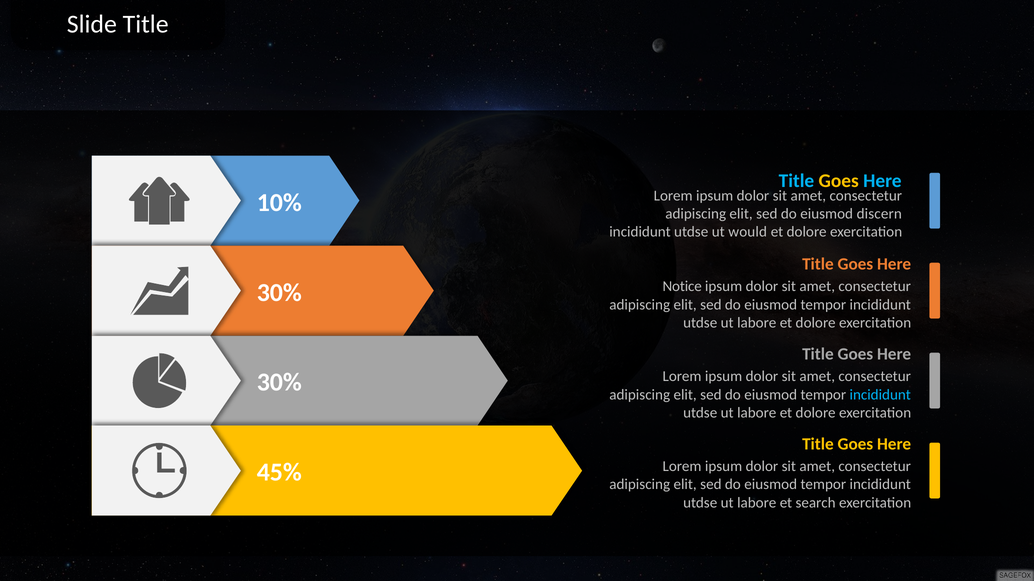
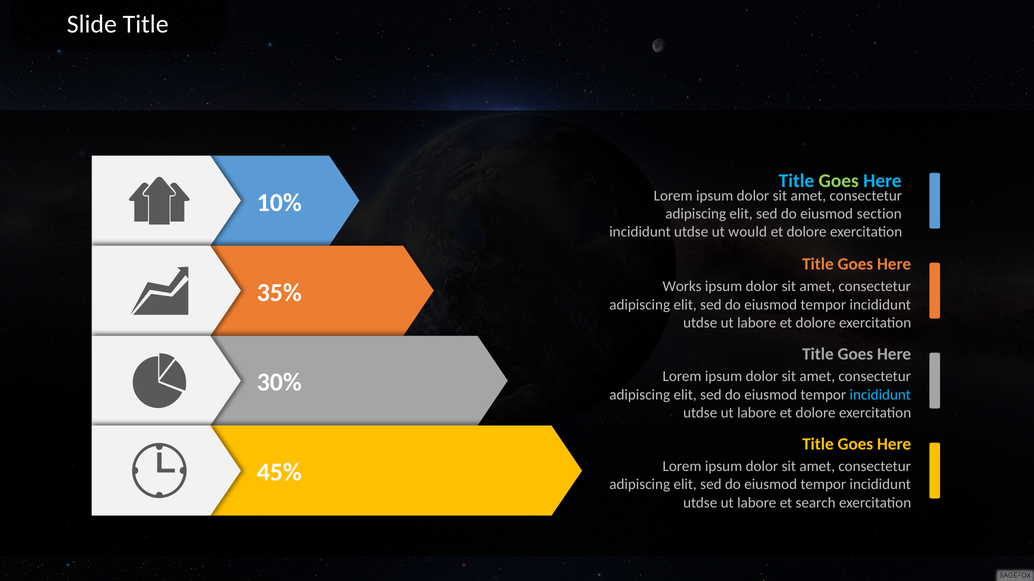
Goes at (839, 181) colour: yellow -> light green
discern: discern -> section
Notice: Notice -> Works
30% at (279, 293): 30% -> 35%
